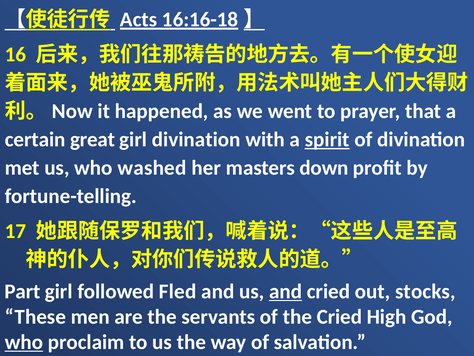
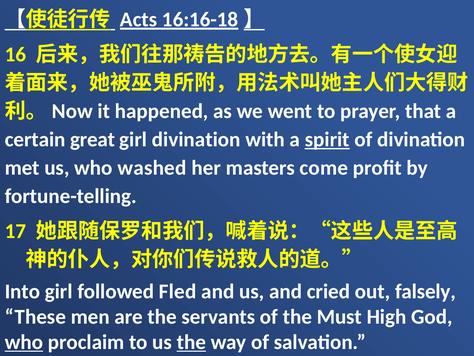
down: down -> come
Part: Part -> Into
and at (285, 291) underline: present -> none
stocks: stocks -> falsely
the Cried: Cried -> Must
the at (191, 342) underline: none -> present
